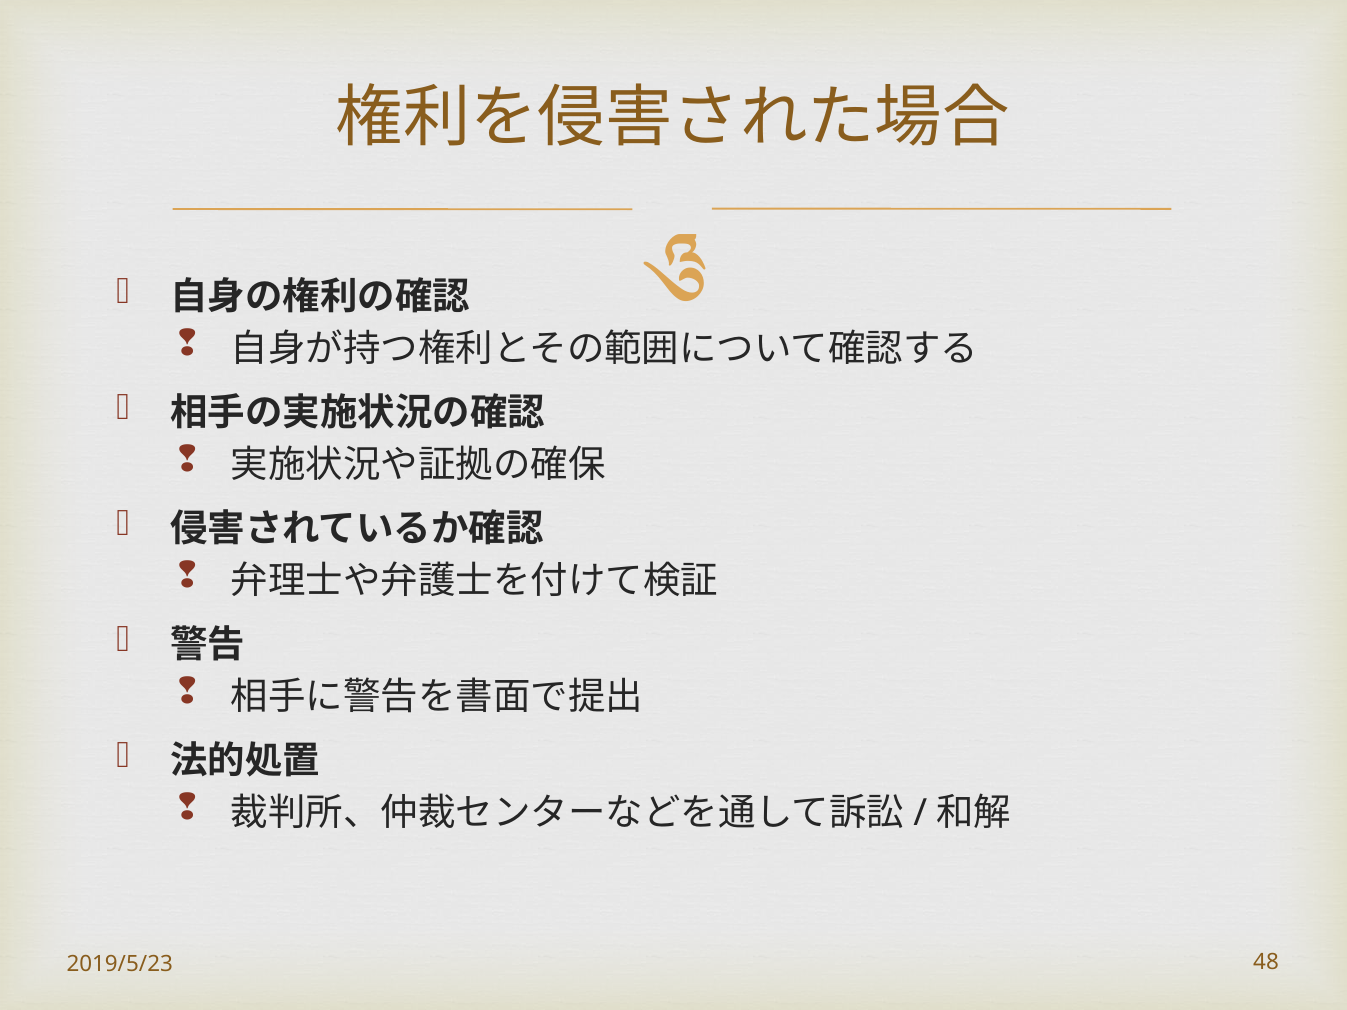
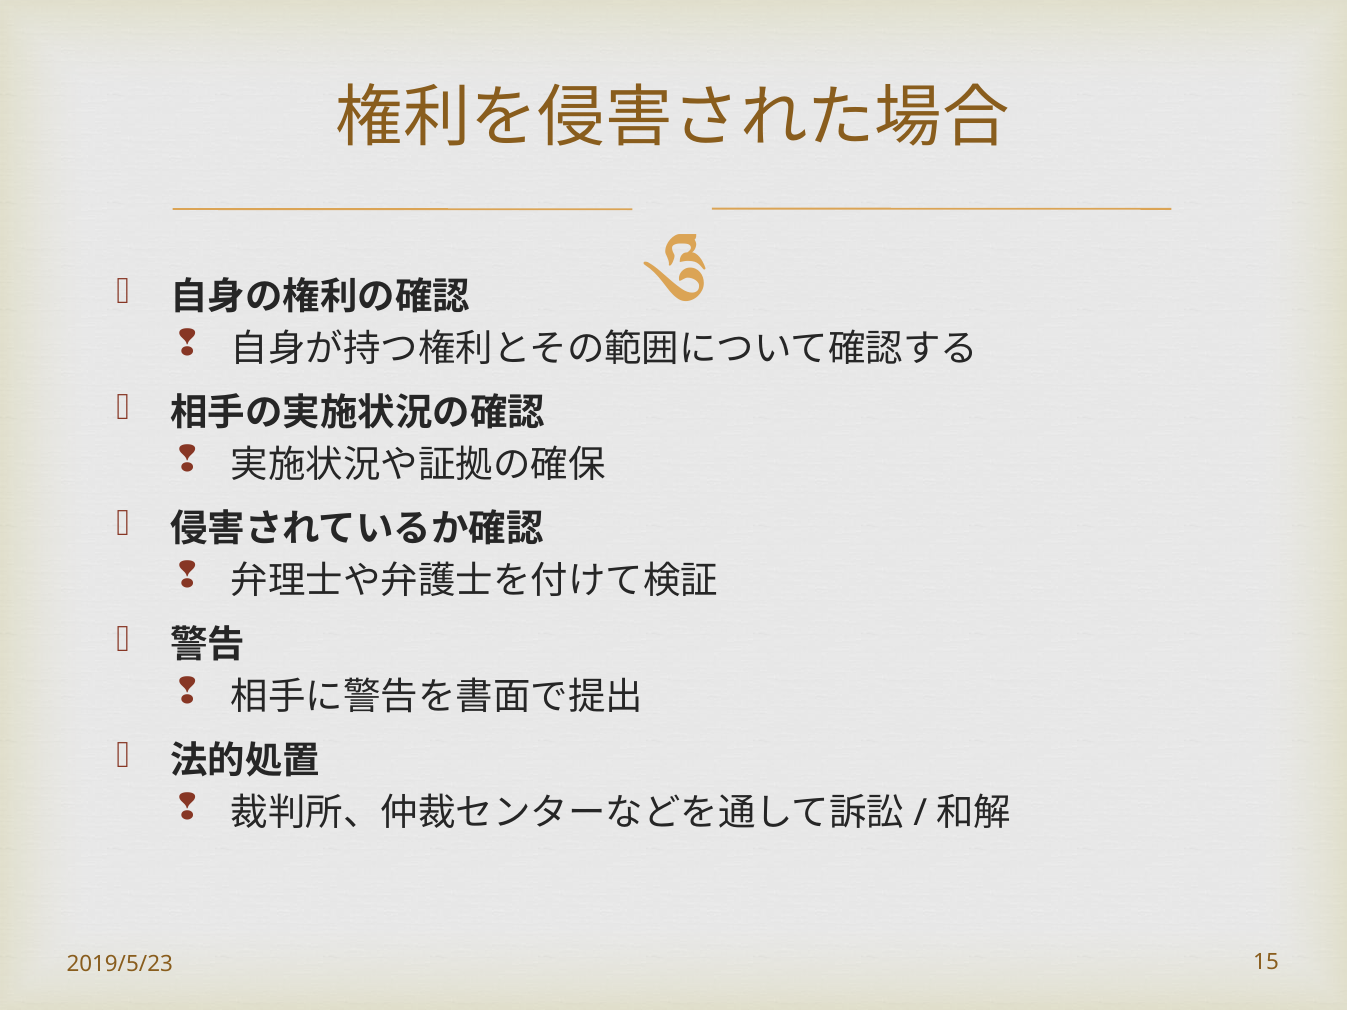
48: 48 -> 15
